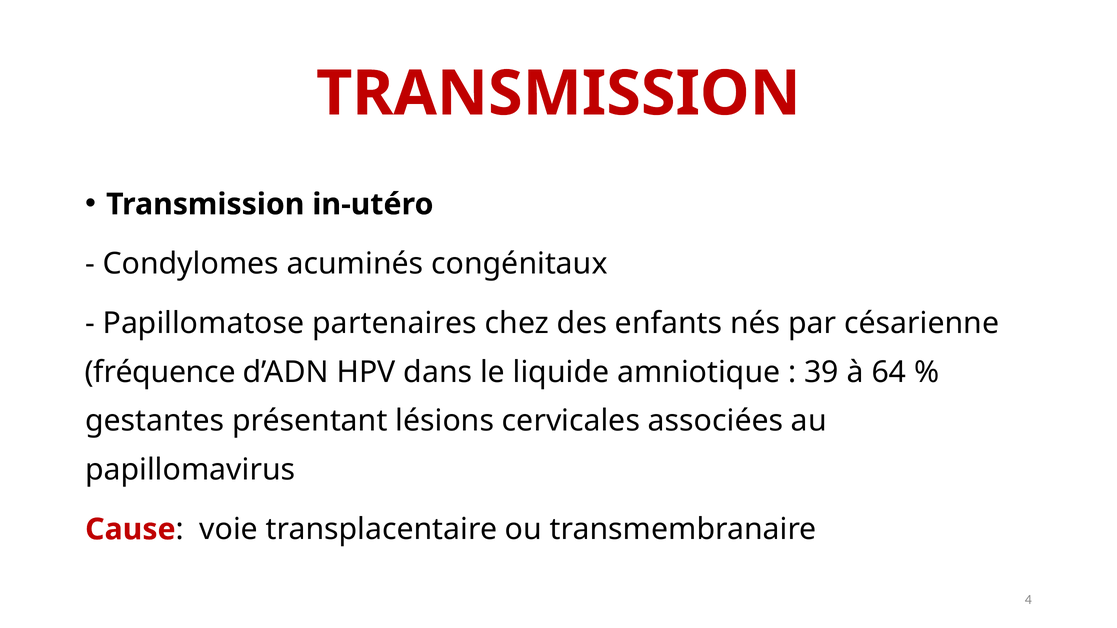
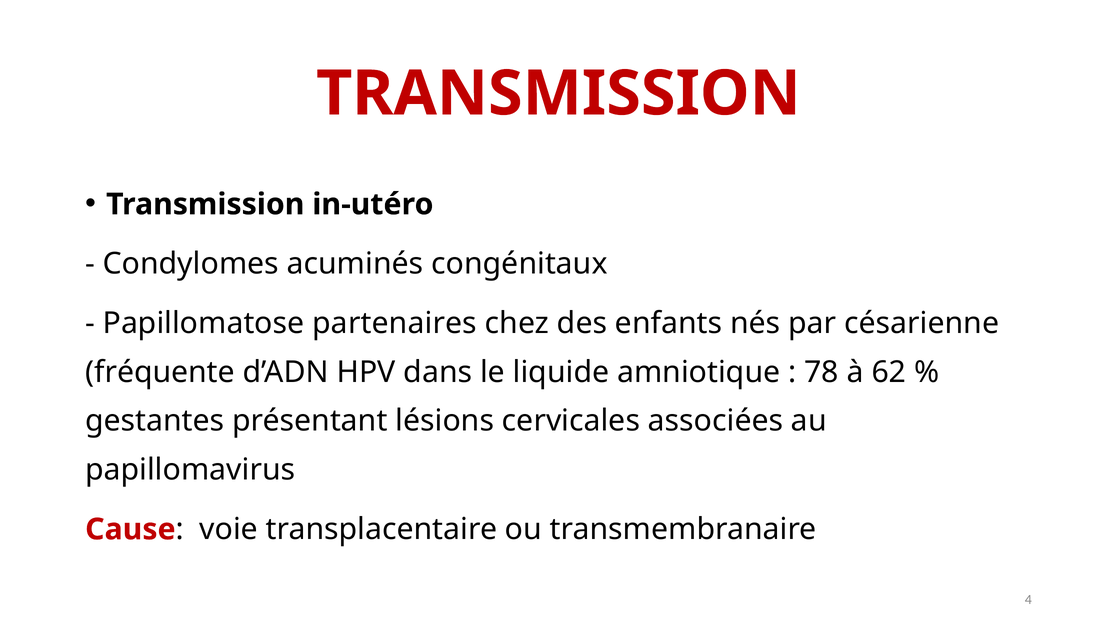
fréquence: fréquence -> fréquente
39: 39 -> 78
64: 64 -> 62
